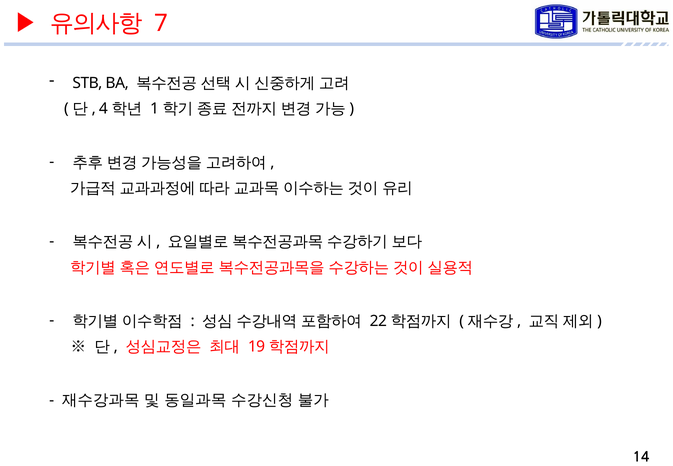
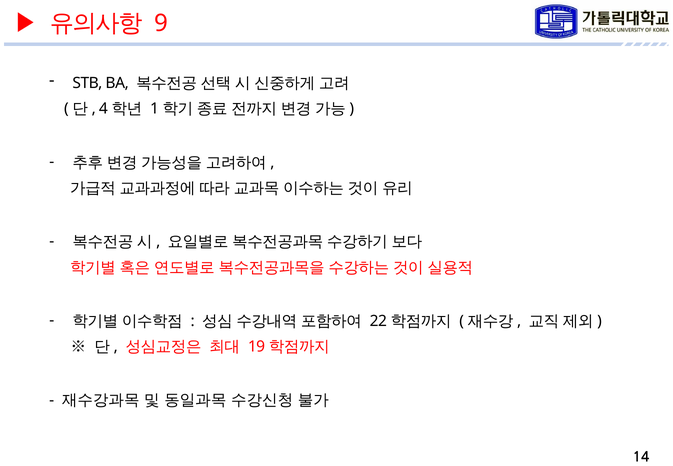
7: 7 -> 9
